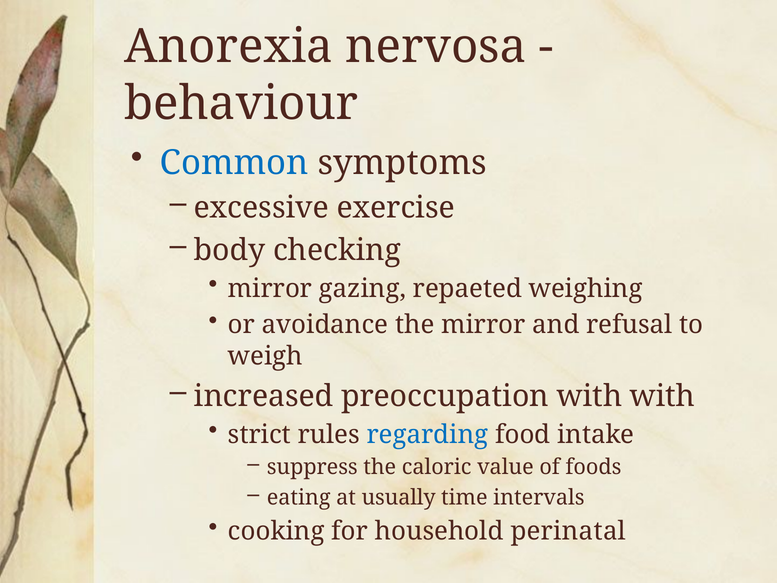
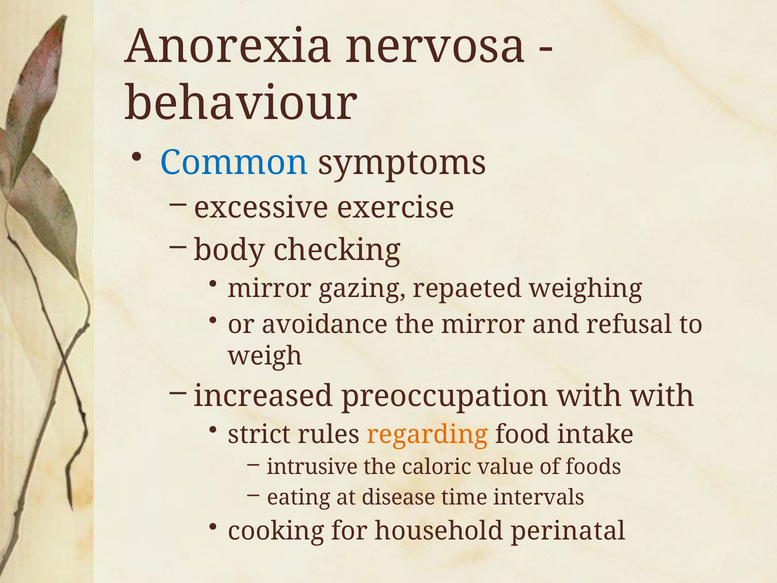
regarding colour: blue -> orange
suppress: suppress -> intrusive
usually: usually -> disease
